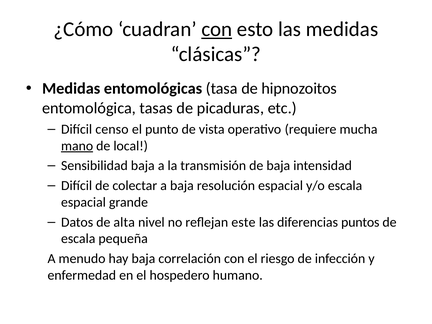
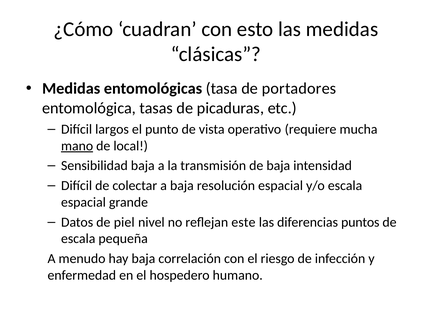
con at (217, 29) underline: present -> none
hipnozoitos: hipnozoitos -> portadores
censo: censo -> largos
alta: alta -> piel
